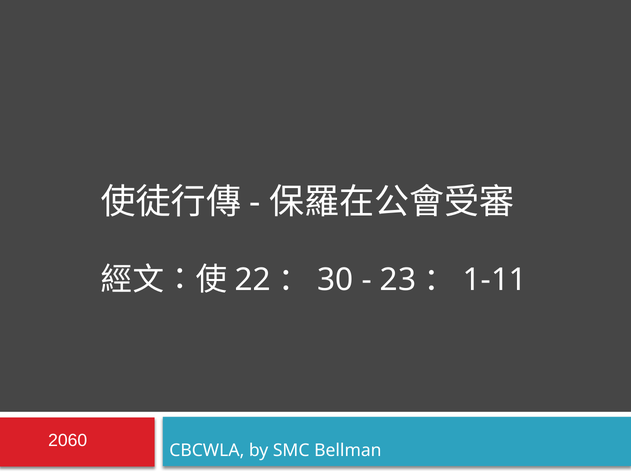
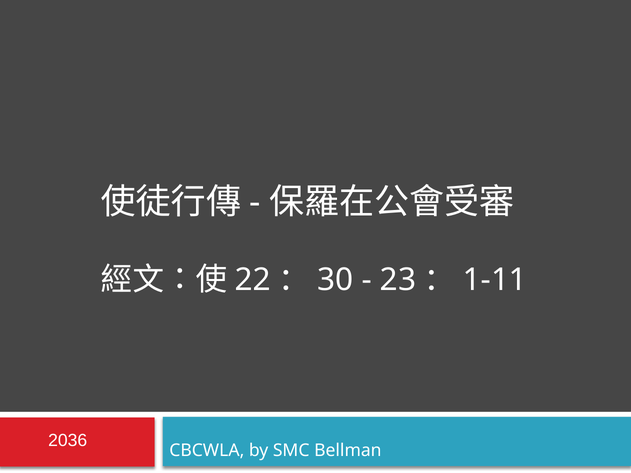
2060: 2060 -> 2036
